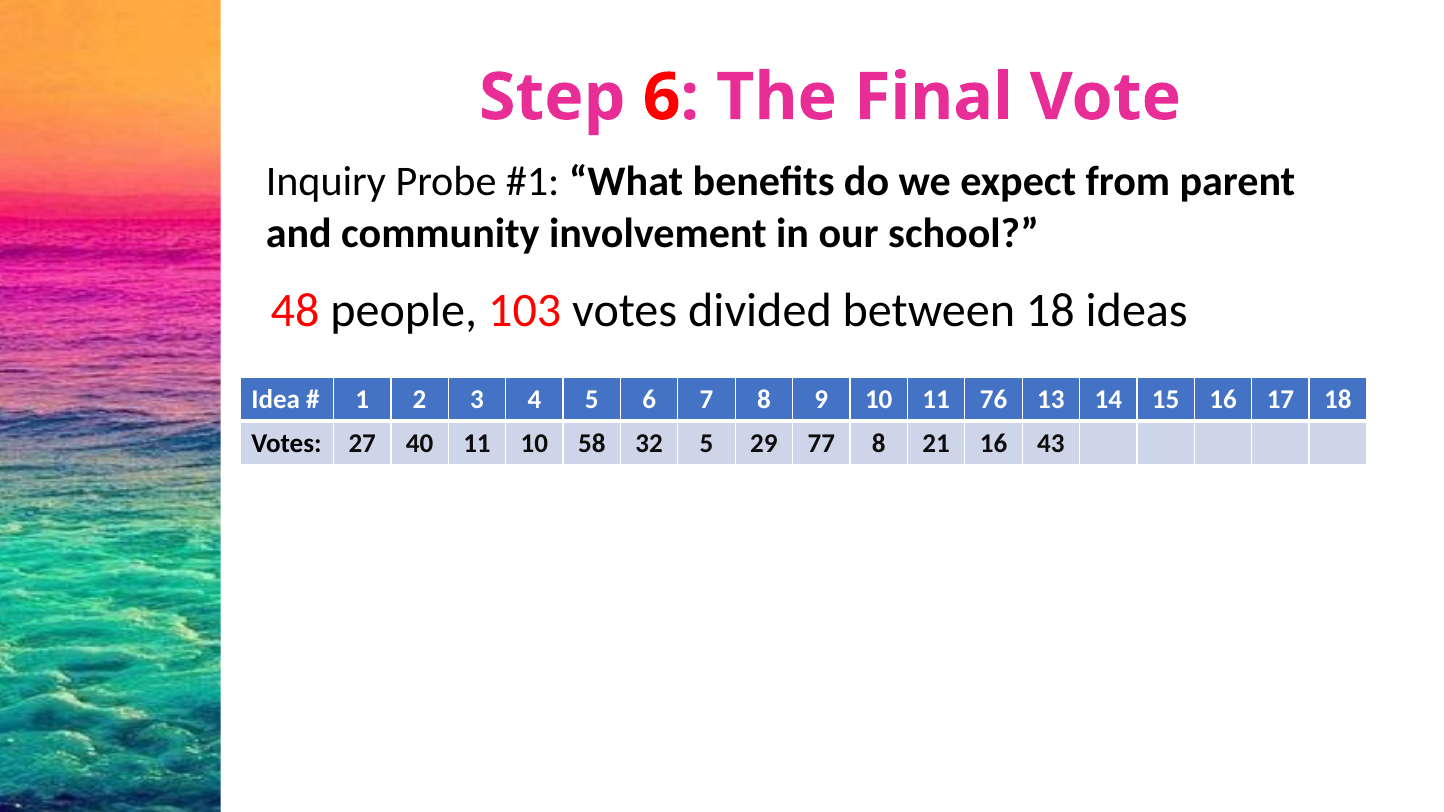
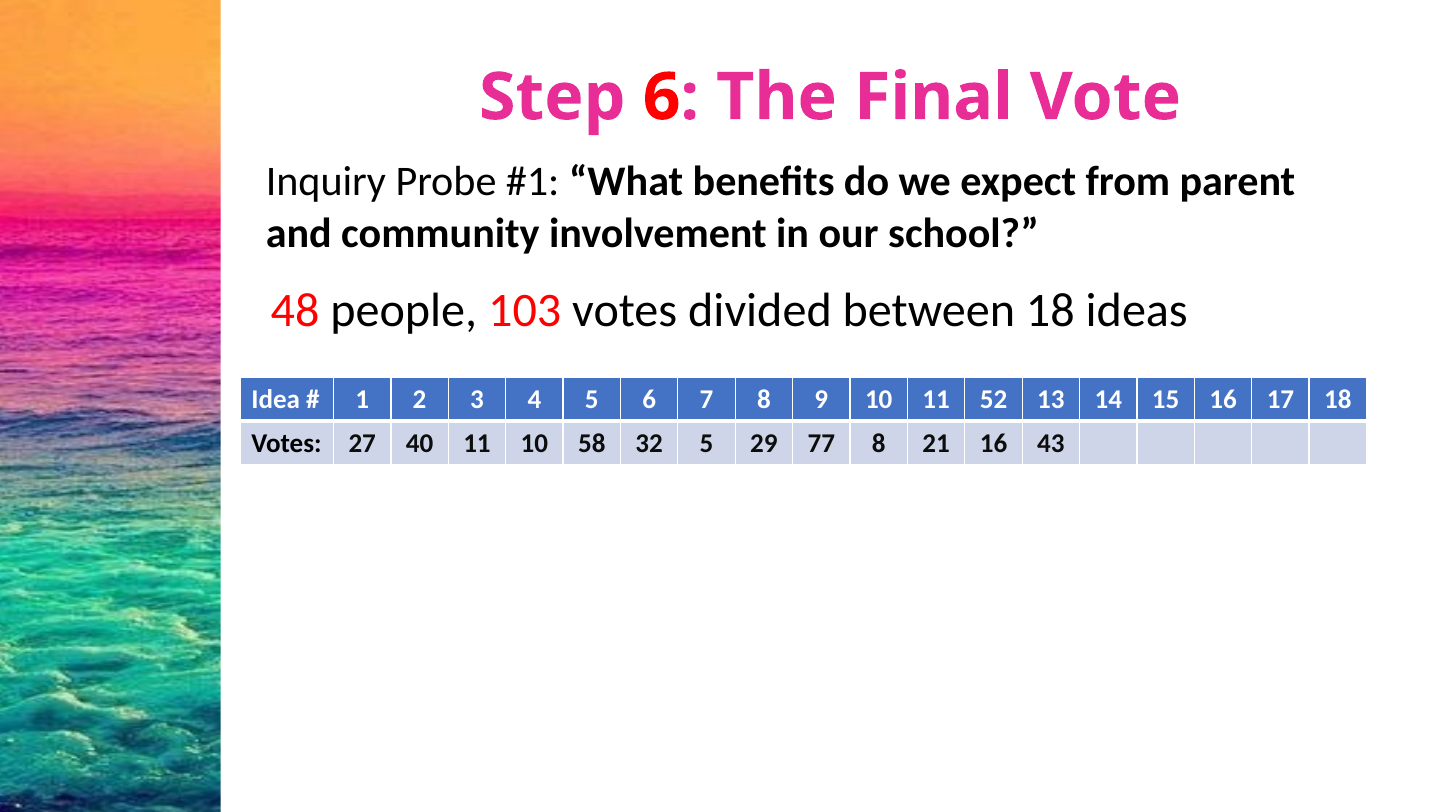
76: 76 -> 52
